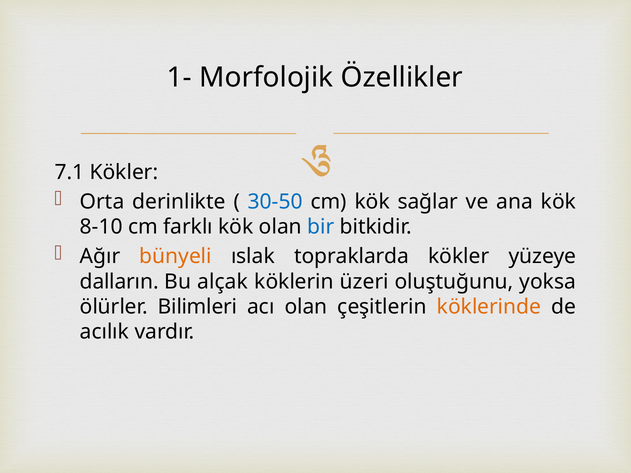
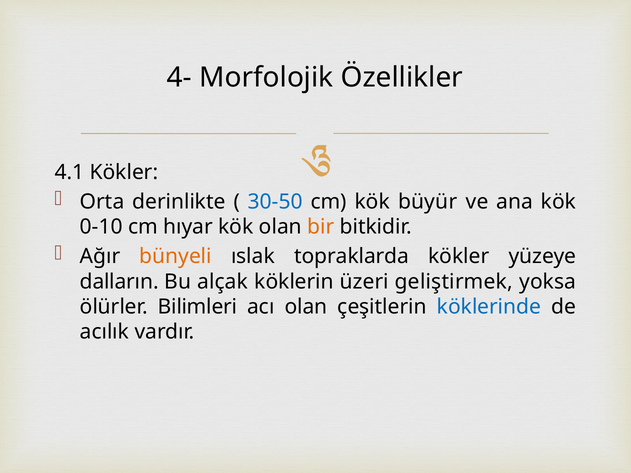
1-: 1- -> 4-
7.1: 7.1 -> 4.1
sağlar: sağlar -> büyür
8-10: 8-10 -> 0-10
farklı: farklı -> hıyar
bir colour: blue -> orange
oluştuğunu: oluştuğunu -> geliştirmek
köklerinde colour: orange -> blue
